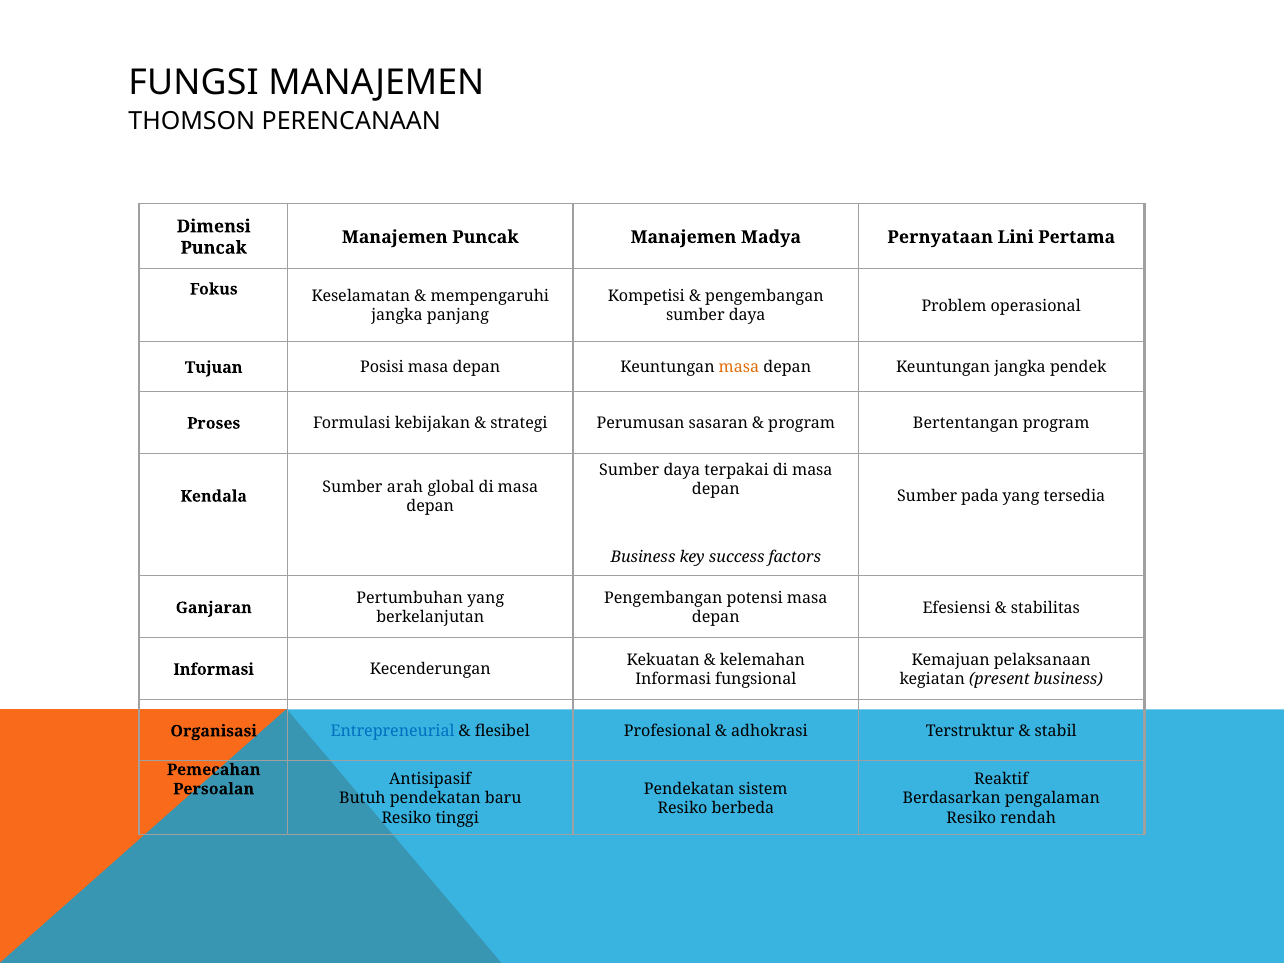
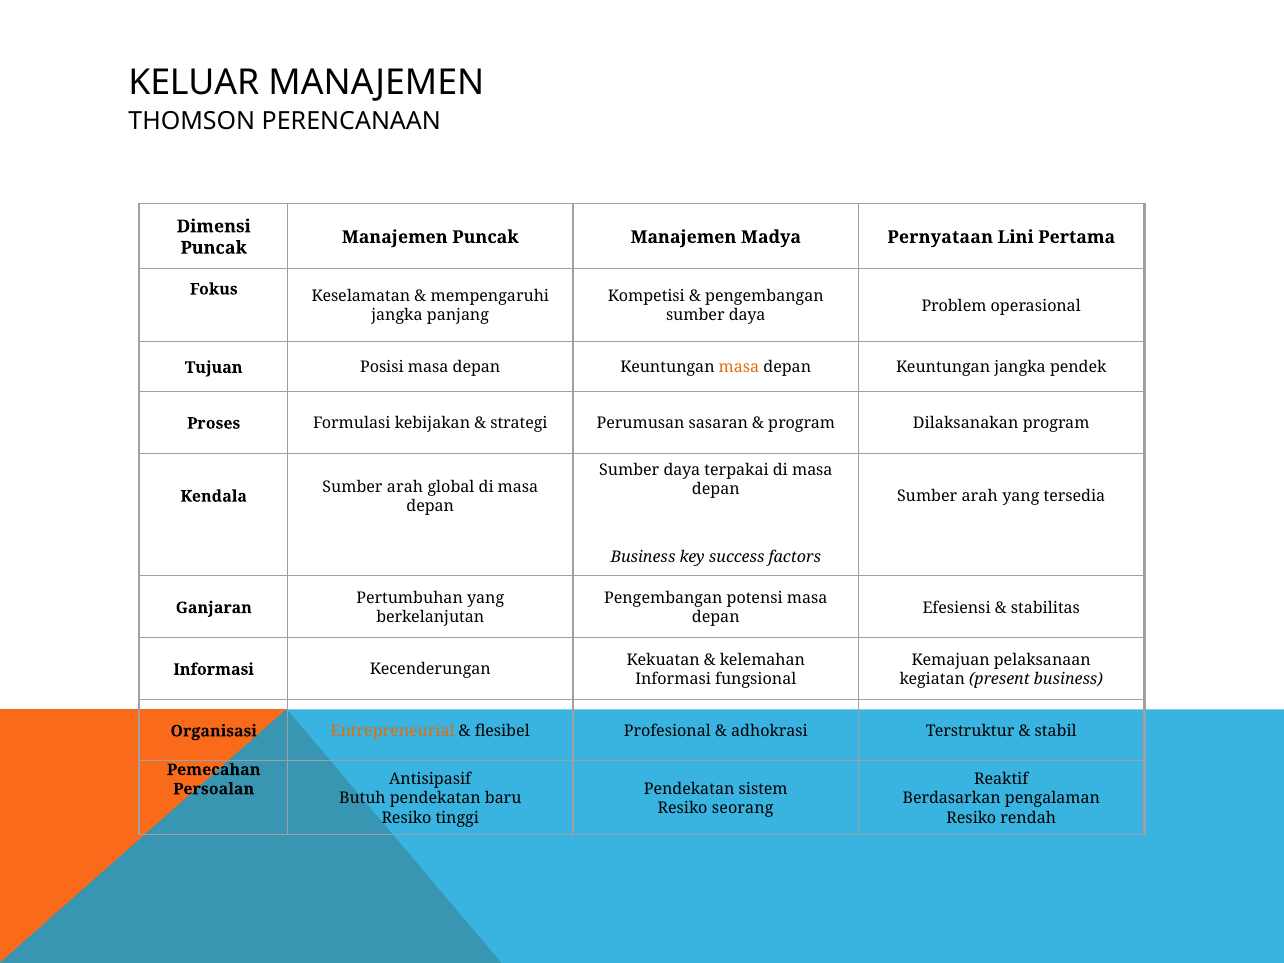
FUNGSI: FUNGSI -> KELUAR
Bertentangan: Bertentangan -> Dilaksanakan
pada at (980, 496): pada -> arah
Entrepreneurial colour: blue -> orange
berbeda: berbeda -> seorang
